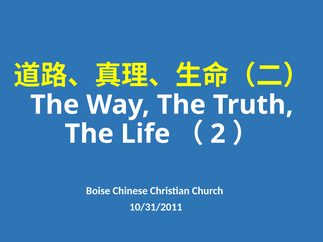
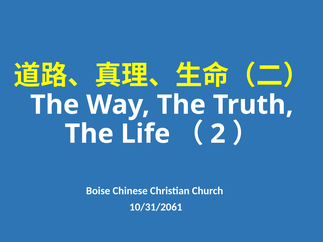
10/31/2011: 10/31/2011 -> 10/31/2061
